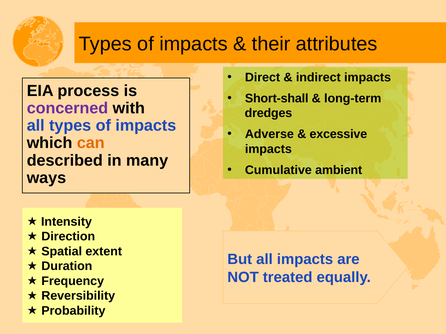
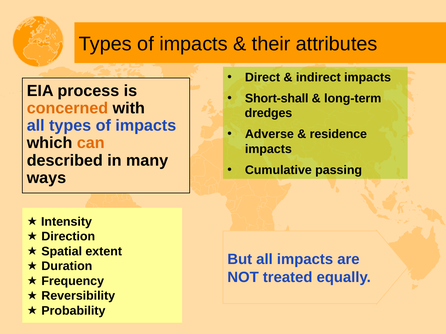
concerned colour: purple -> orange
excessive: excessive -> residence
ambient: ambient -> passing
